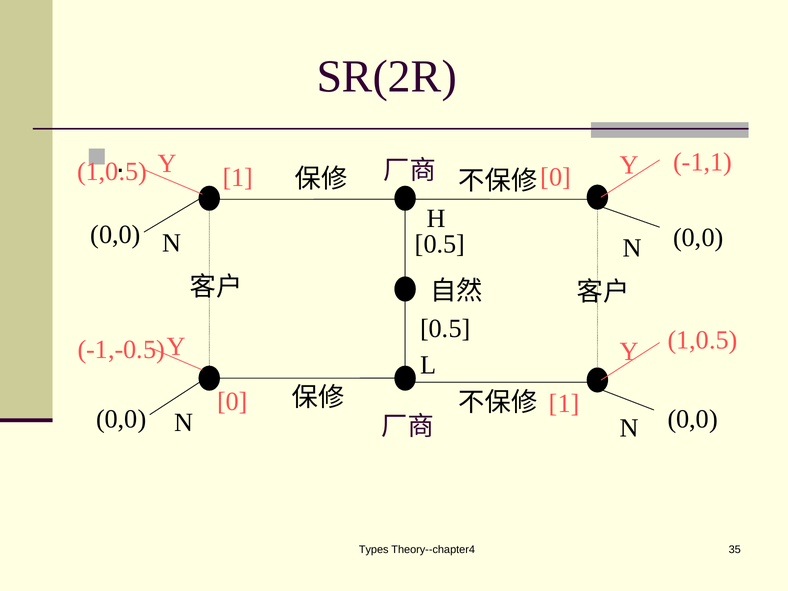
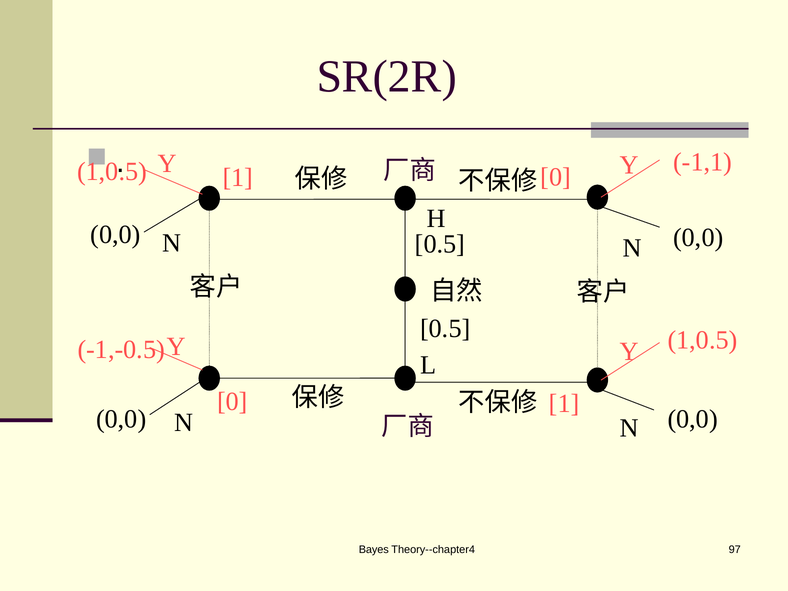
Types: Types -> Bayes
35: 35 -> 97
